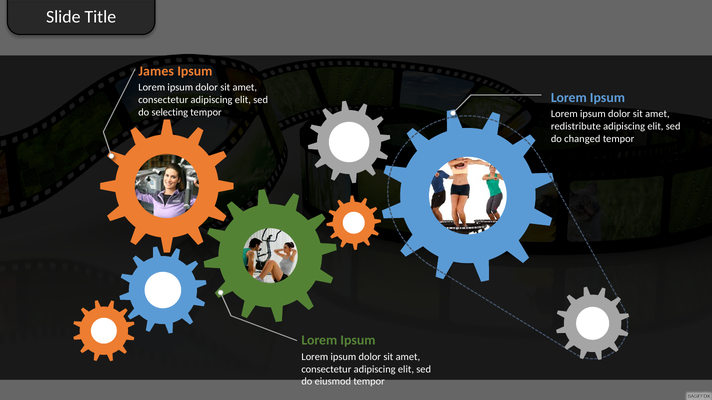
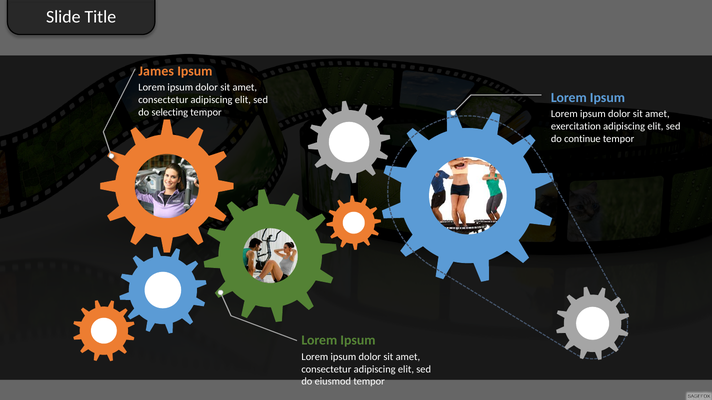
redistribute: redistribute -> exercitation
changed: changed -> continue
